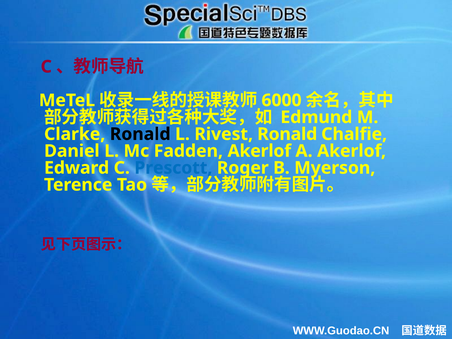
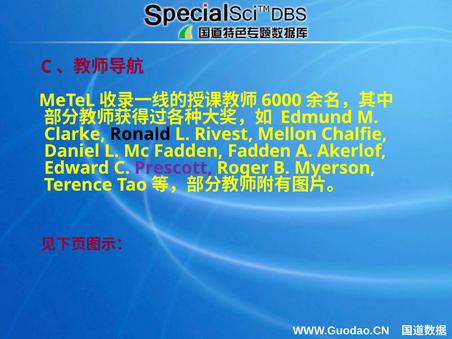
Rivest Ronald: Ronald -> Mellon
Fadden Akerlof: Akerlof -> Fadden
Prescott colour: blue -> purple
